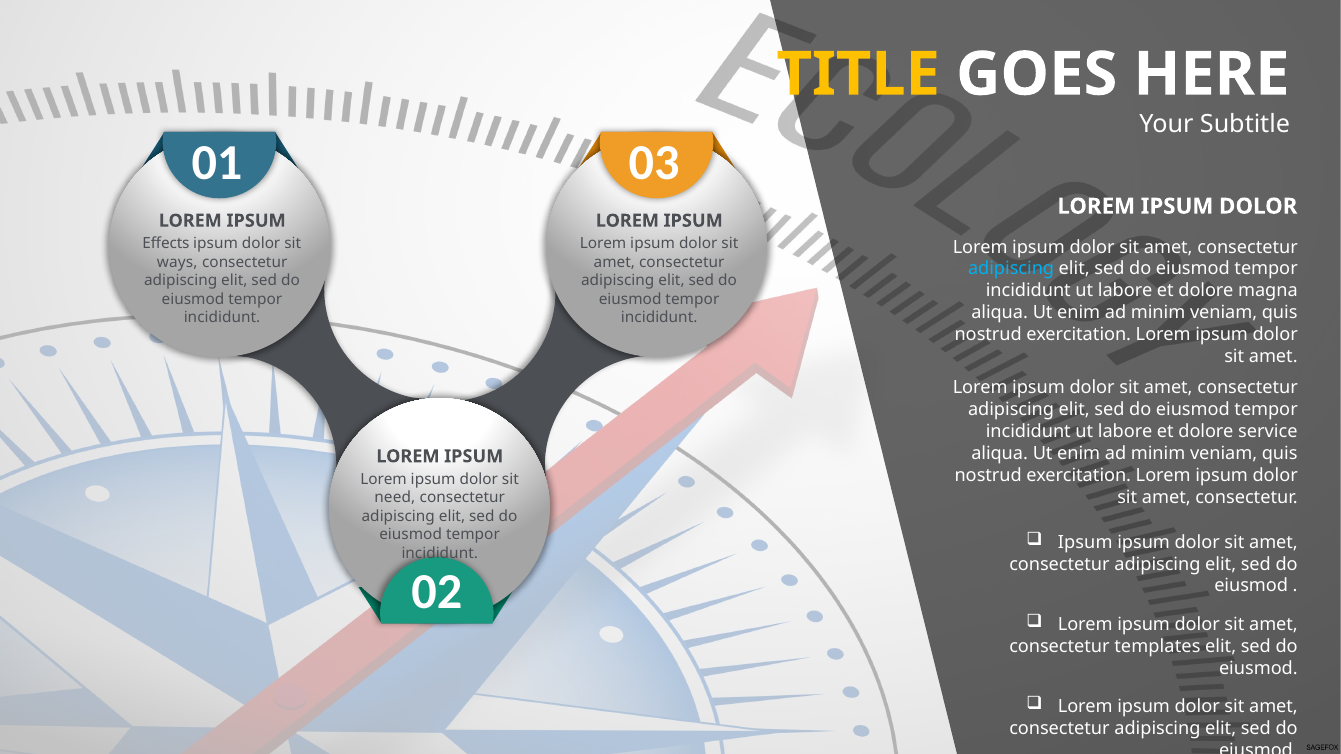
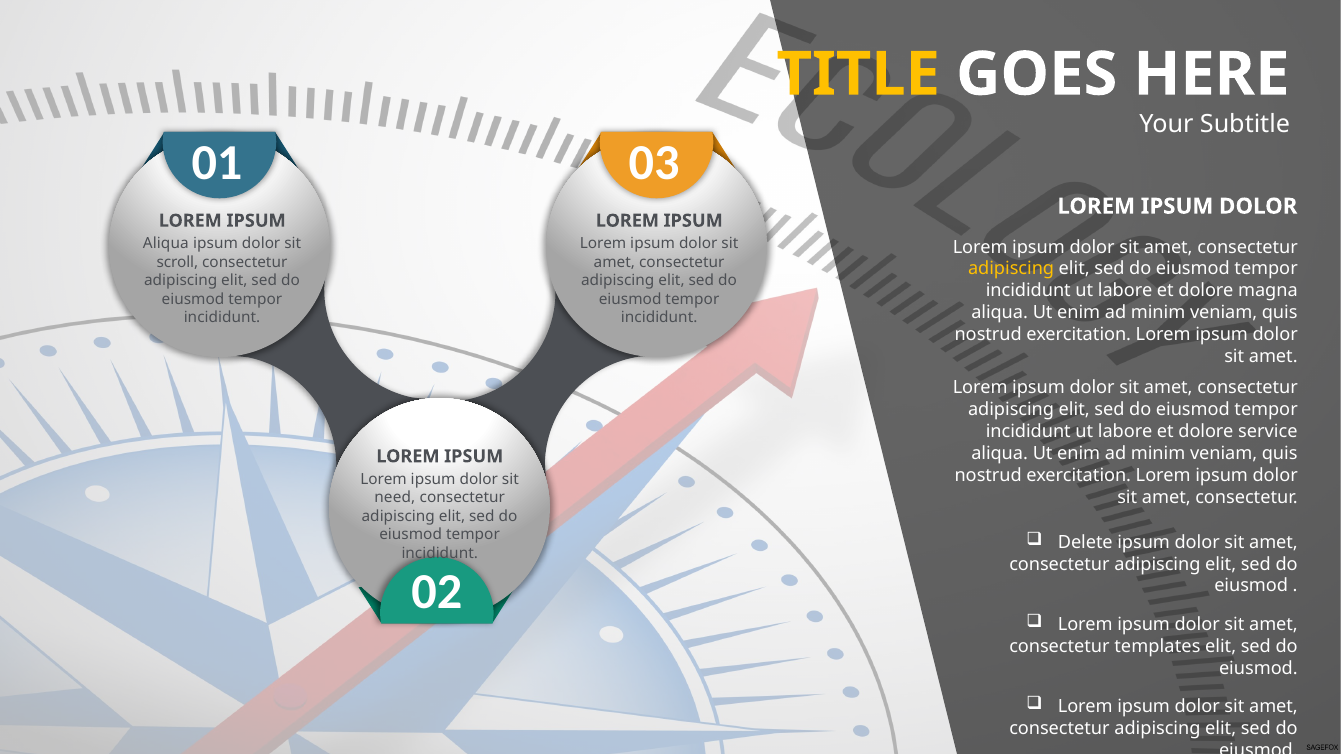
Effects at (166, 244): Effects -> Aliqua
ways: ways -> scroll
adipiscing at (1011, 269) colour: light blue -> yellow
Ipsum at (1085, 543): Ipsum -> Delete
